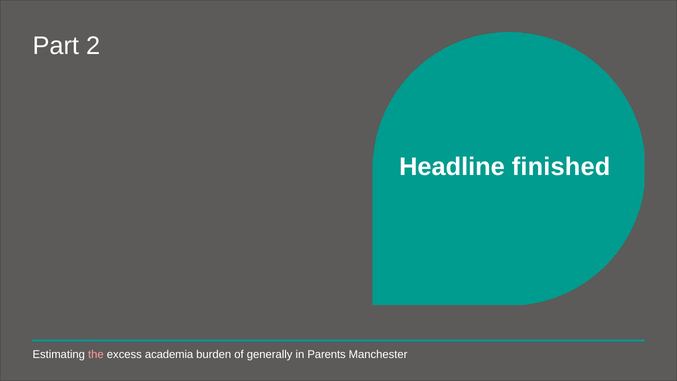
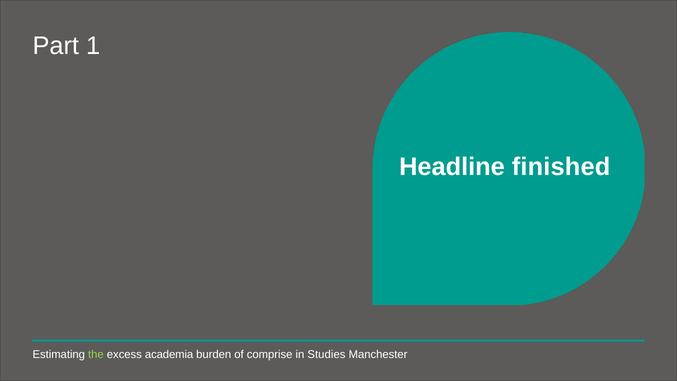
2: 2 -> 1
the colour: pink -> light green
generally: generally -> comprise
Parents: Parents -> Studies
